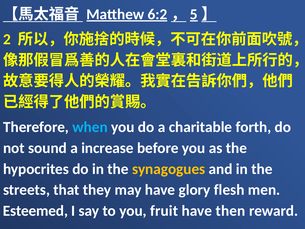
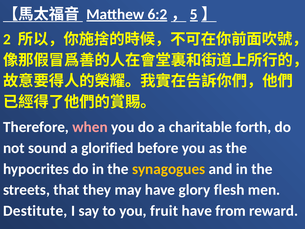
when colour: light blue -> pink
increase: increase -> glorified
Esteemed: Esteemed -> Destitute
then: then -> from
